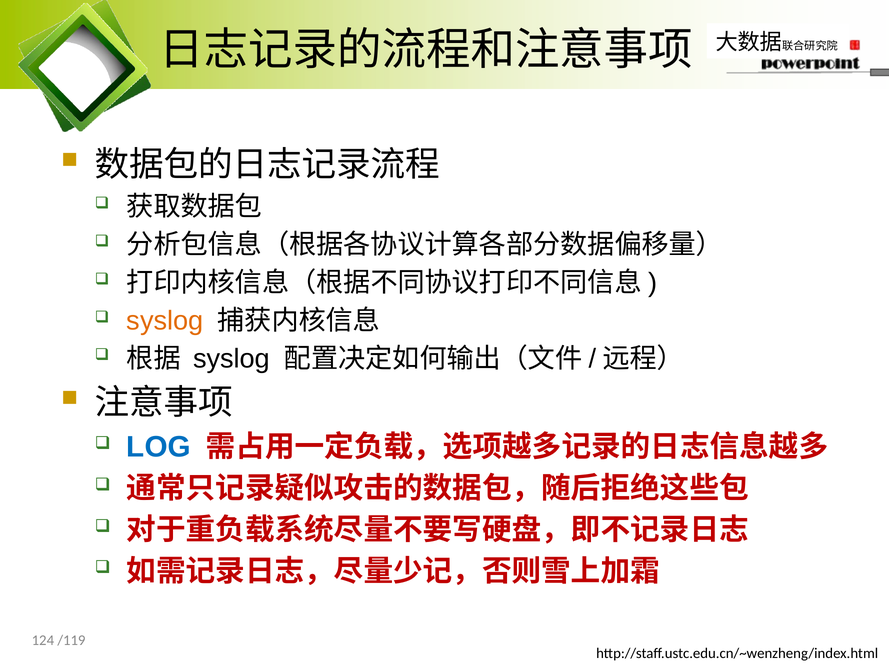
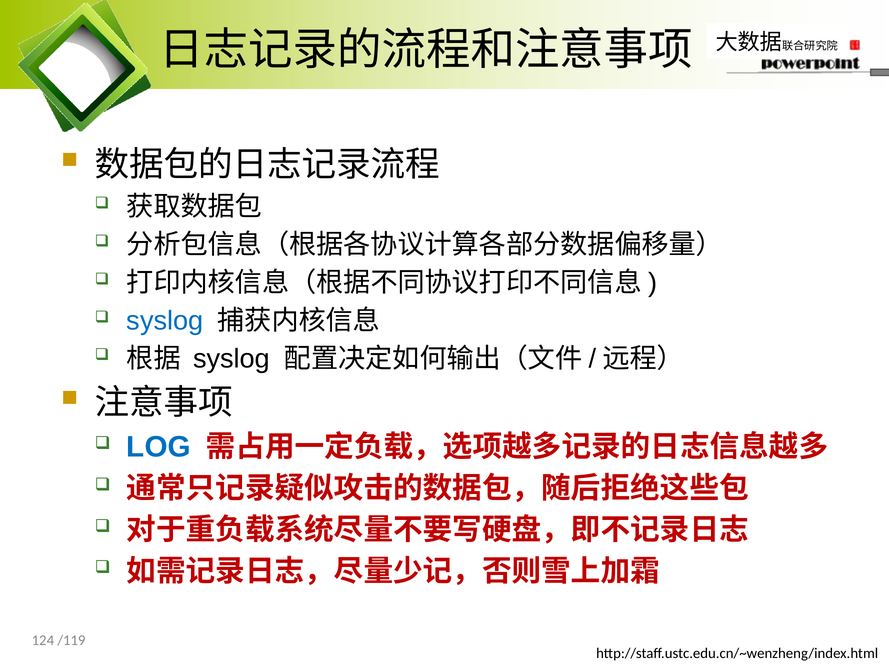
syslog at (165, 321) colour: orange -> blue
